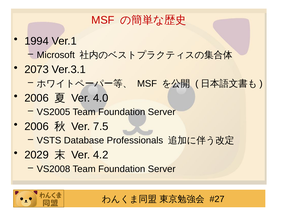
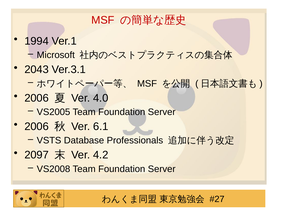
2073: 2073 -> 2043
7.5: 7.5 -> 6.1
2029: 2029 -> 2097
